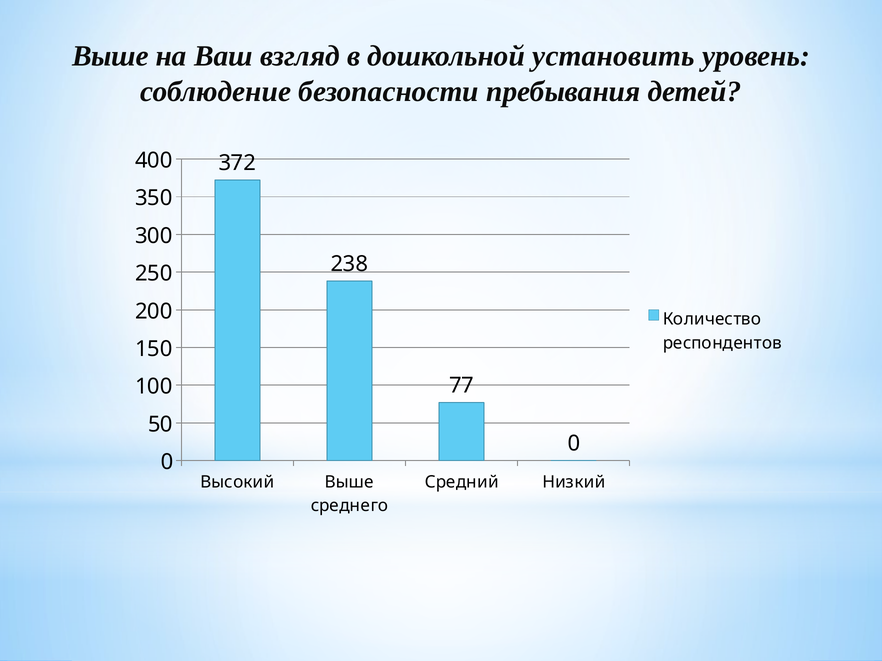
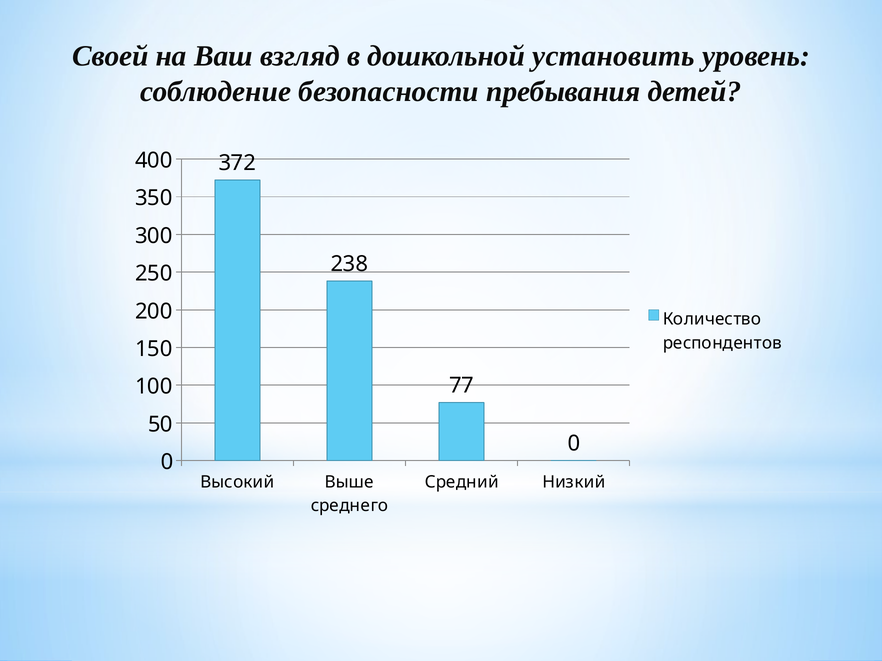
Выше at (110, 56): Выше -> Своей
